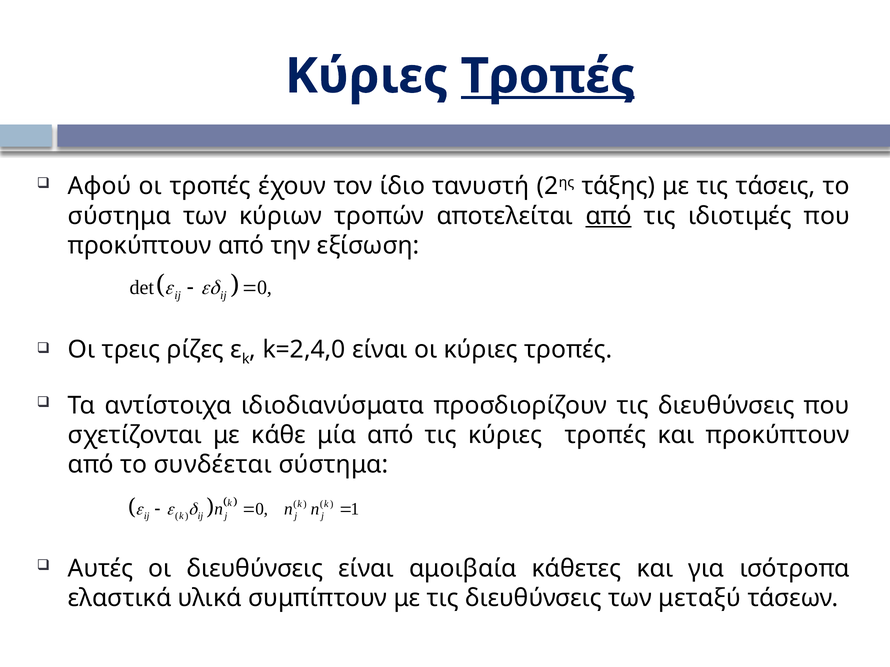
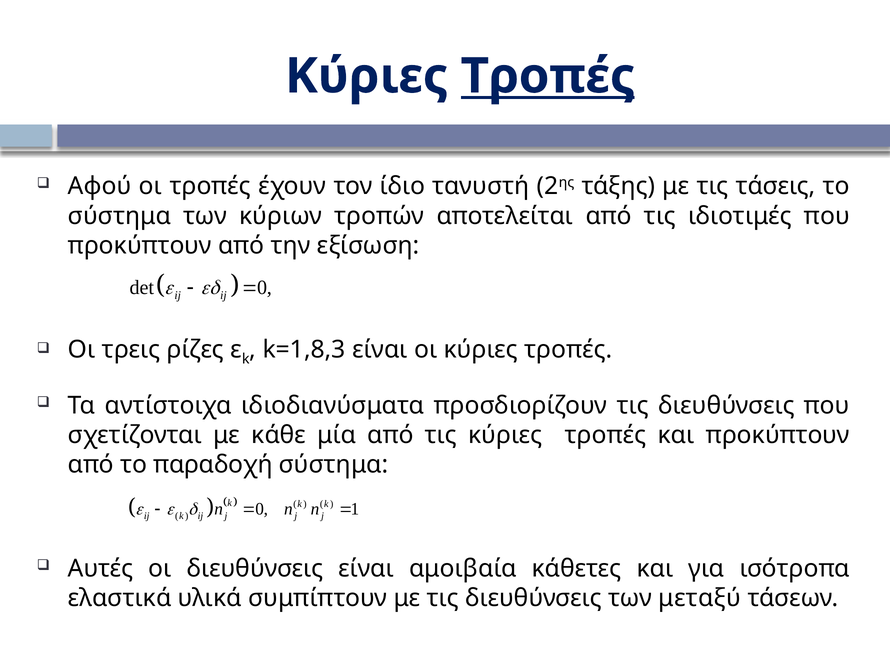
από at (609, 216) underline: present -> none
k=2,4,0: k=2,4,0 -> k=1,8,3
συνδέεται: συνδέεται -> παραδοχή
